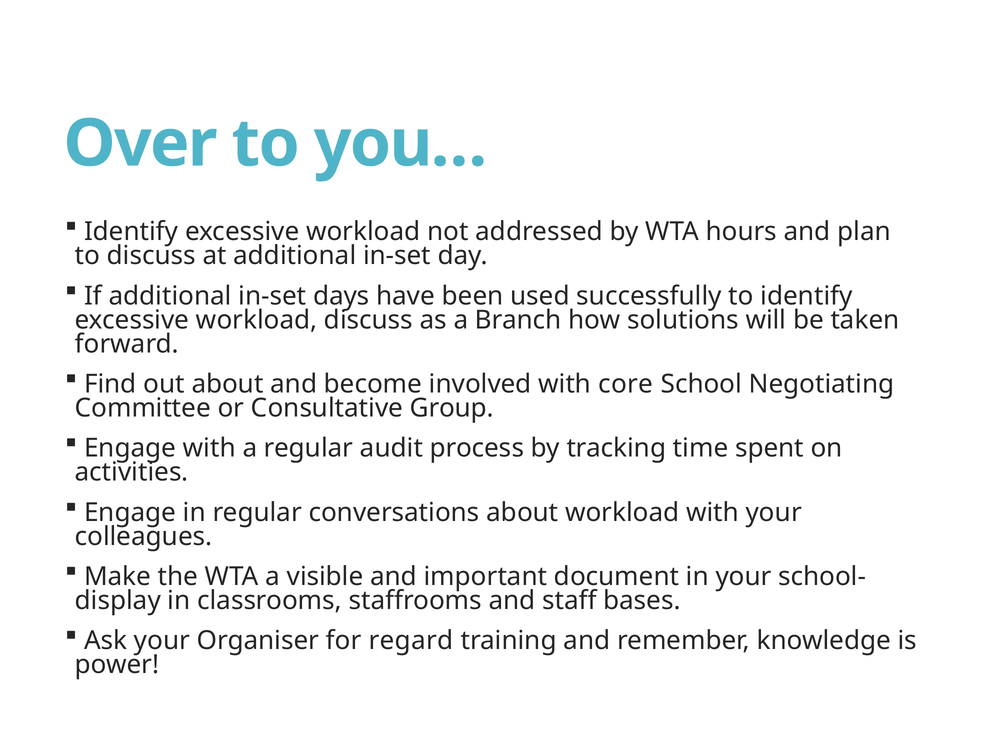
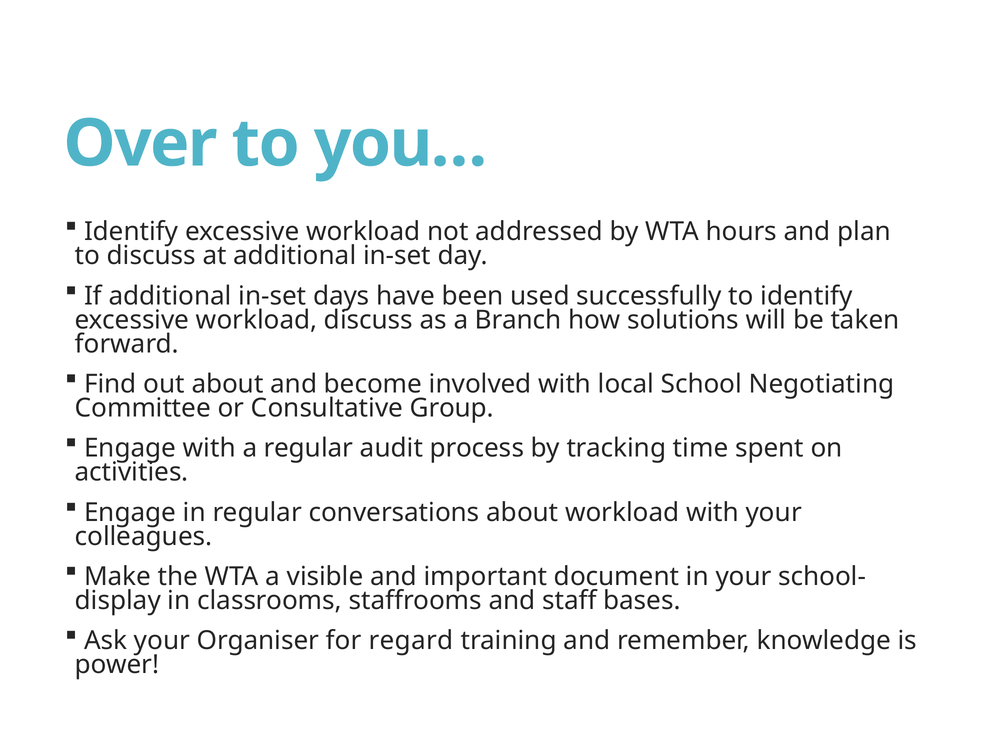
core: core -> local
